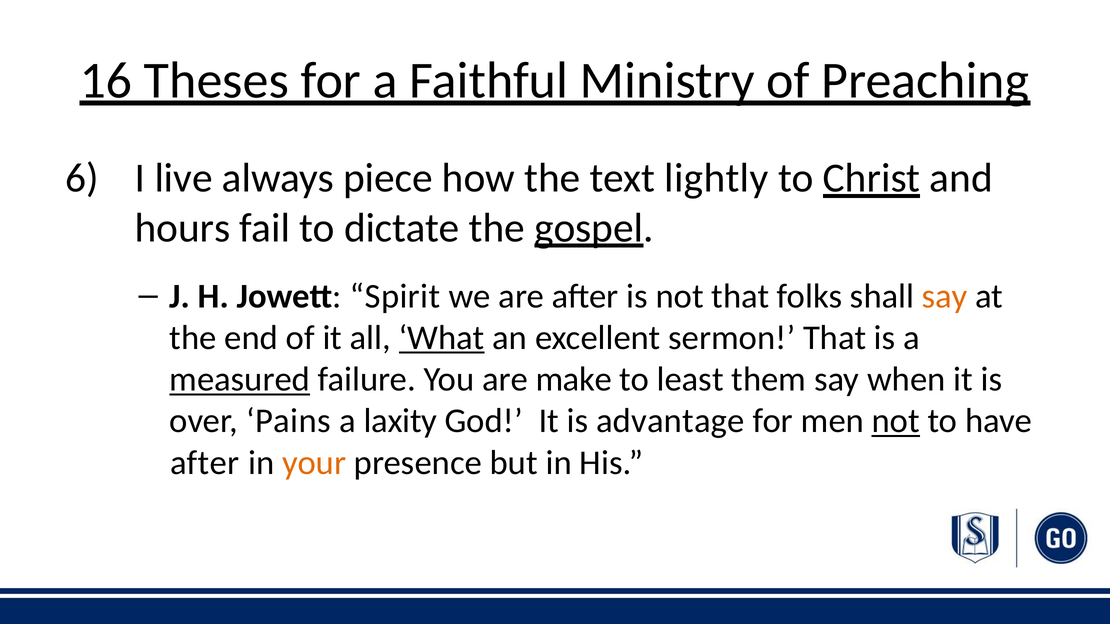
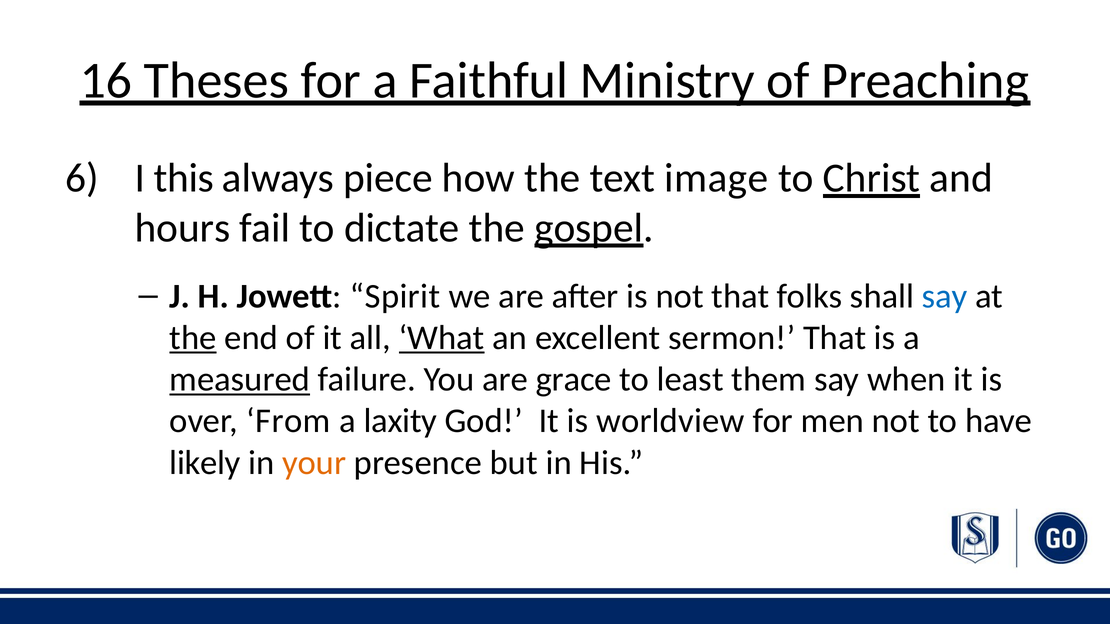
live: live -> this
lightly: lightly -> image
say at (945, 296) colour: orange -> blue
the at (193, 338) underline: none -> present
make: make -> grace
Pains: Pains -> From
advantage: advantage -> worldview
not at (896, 421) underline: present -> none
after at (205, 463): after -> likely
